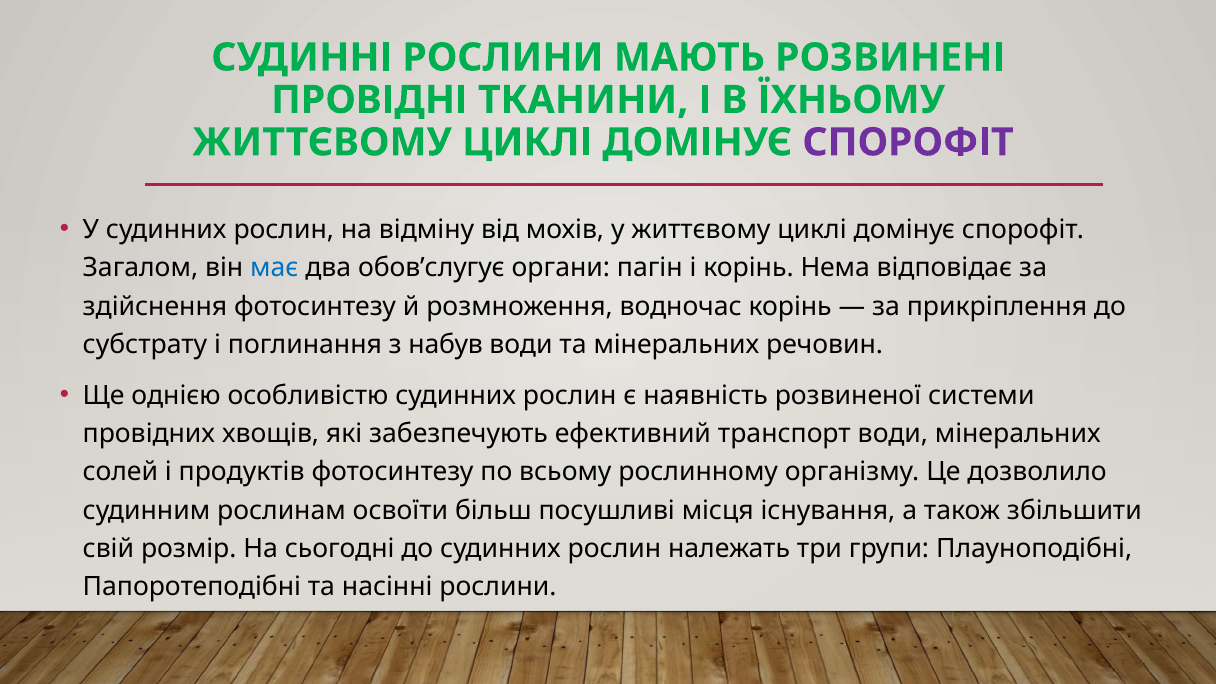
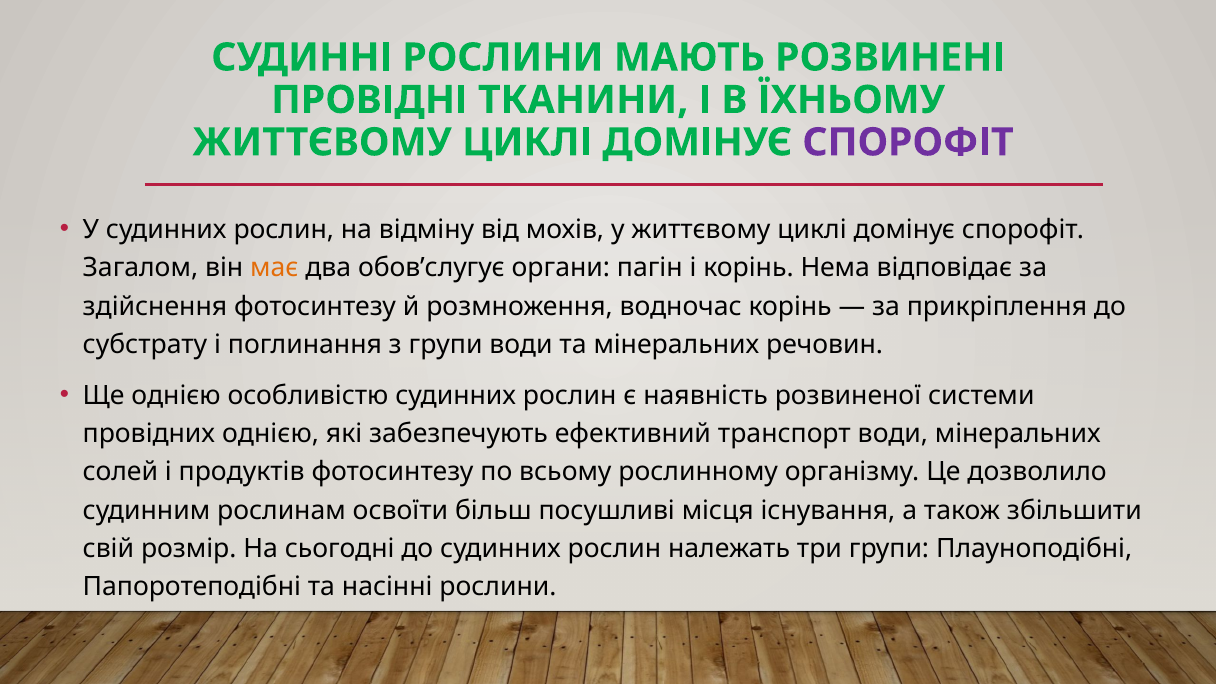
має colour: blue -> orange
з набув: набув -> групи
провідних хвощів: хвощів -> однією
